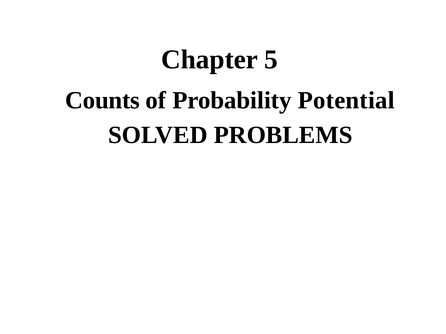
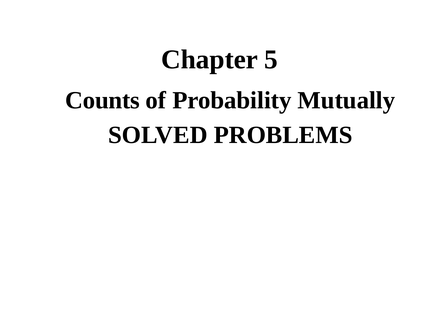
Potential: Potential -> Mutually
